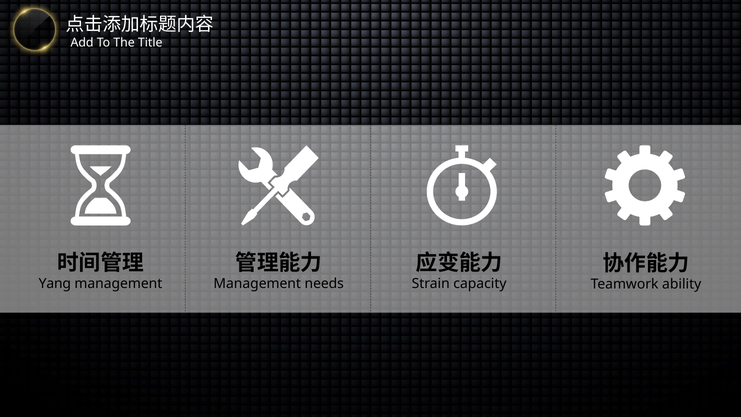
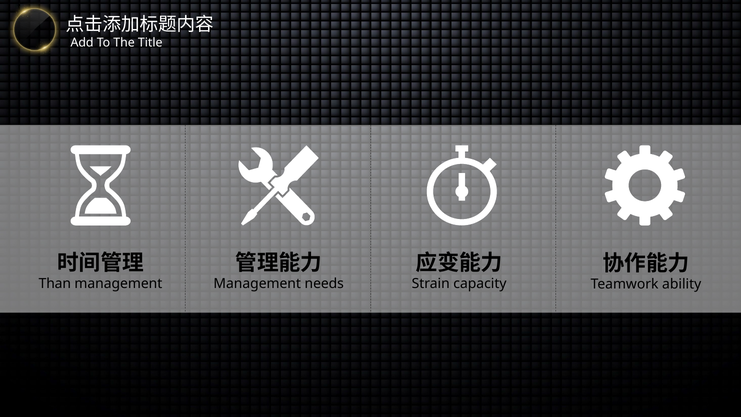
Yang: Yang -> Than
